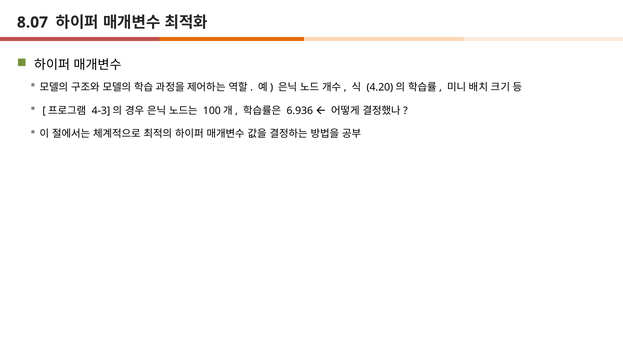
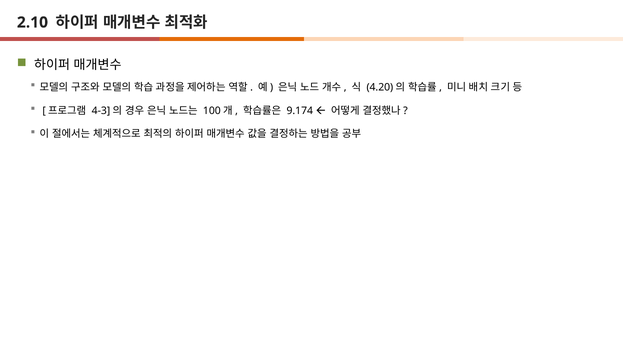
8.07: 8.07 -> 2.10
6.936: 6.936 -> 9.174
